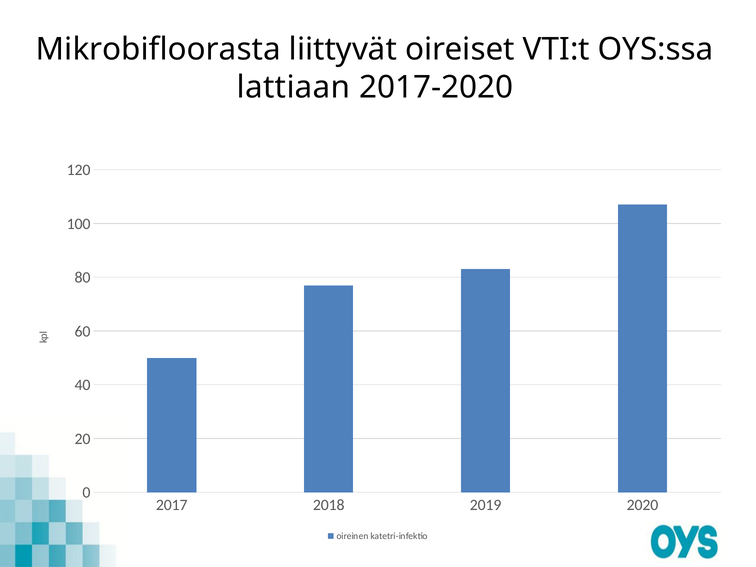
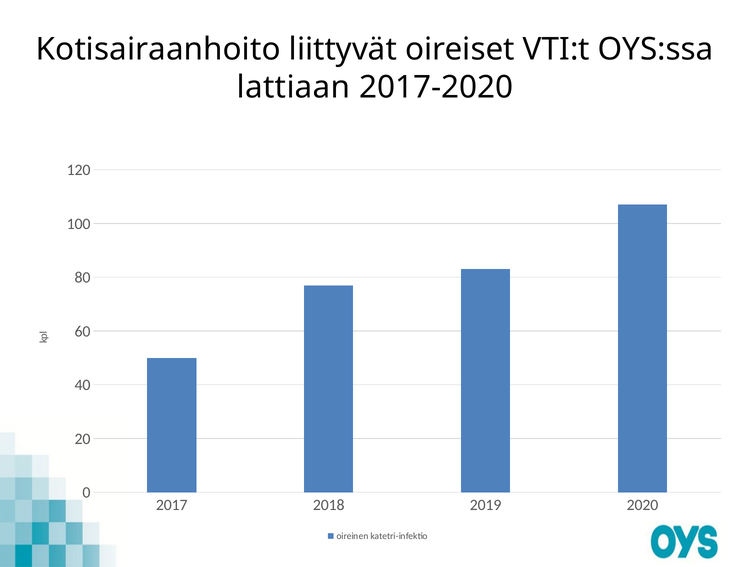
Mikrobifloorasta: Mikrobifloorasta -> Kotisairaanhoito
